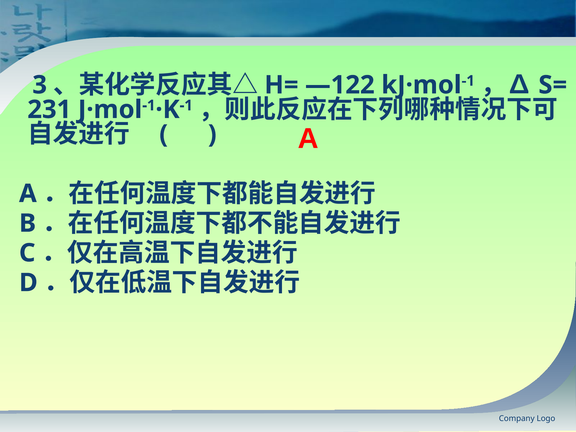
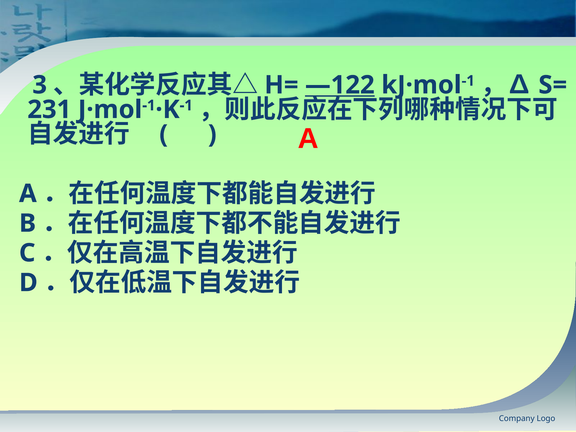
—122 underline: none -> present
